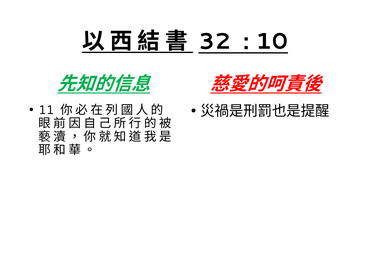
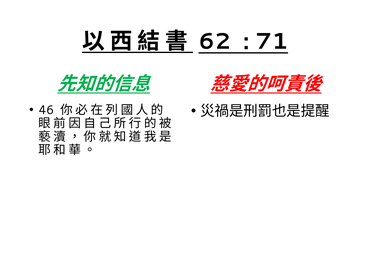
32: 32 -> 62
10: 10 -> 71
11: 11 -> 46
